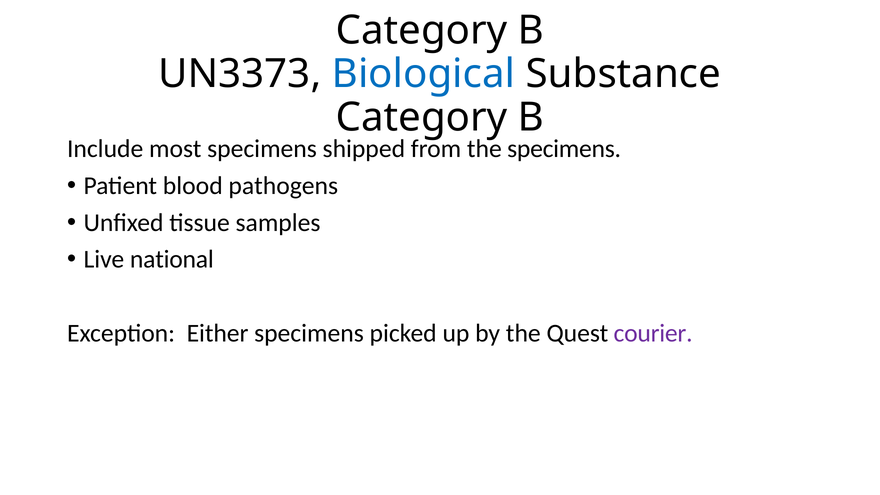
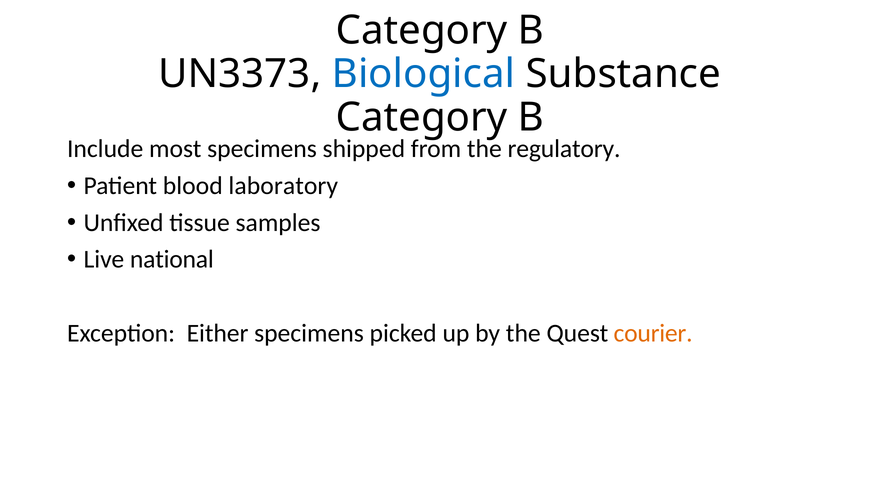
the specimens: specimens -> regulatory
pathogens: pathogens -> laboratory
courier colour: purple -> orange
